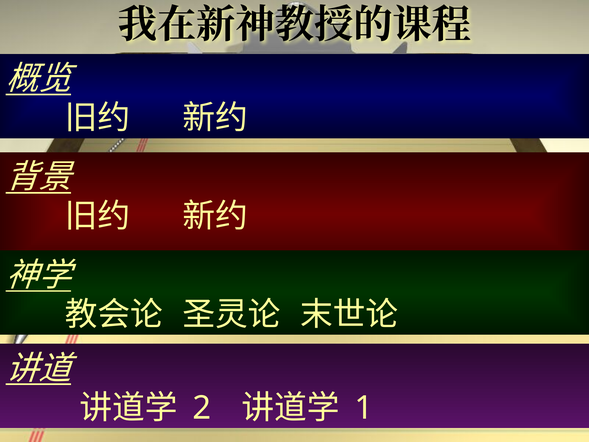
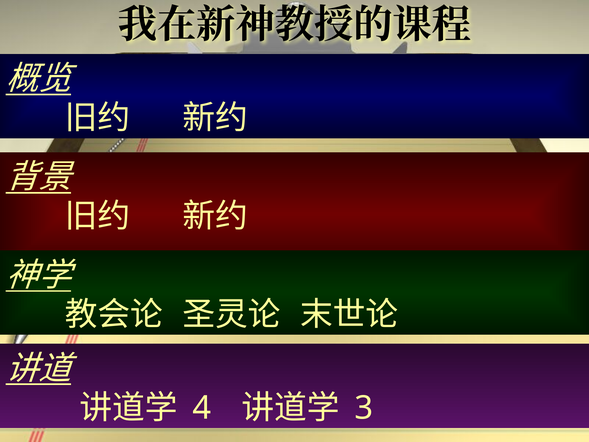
2: 2 -> 4
1: 1 -> 3
